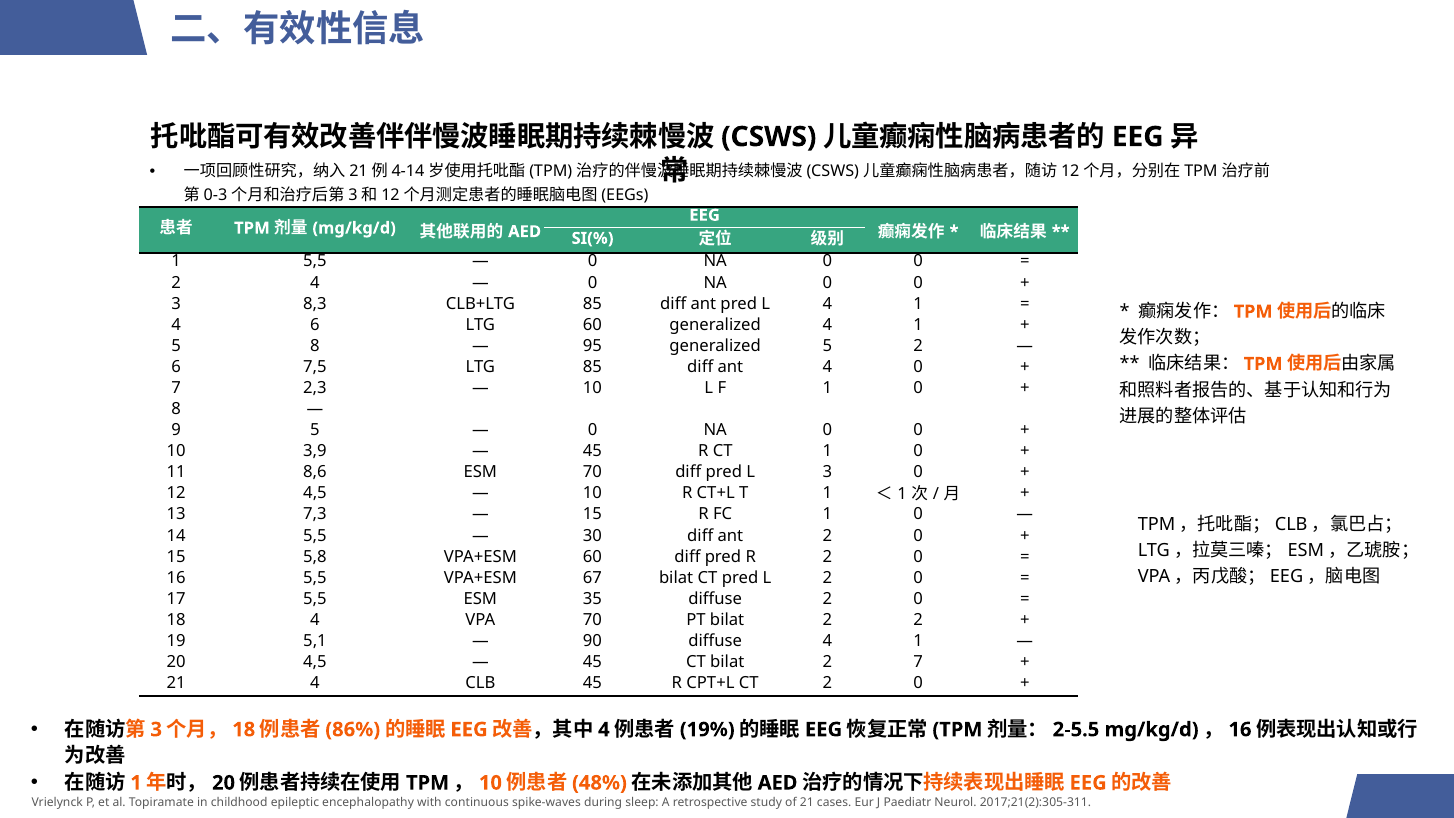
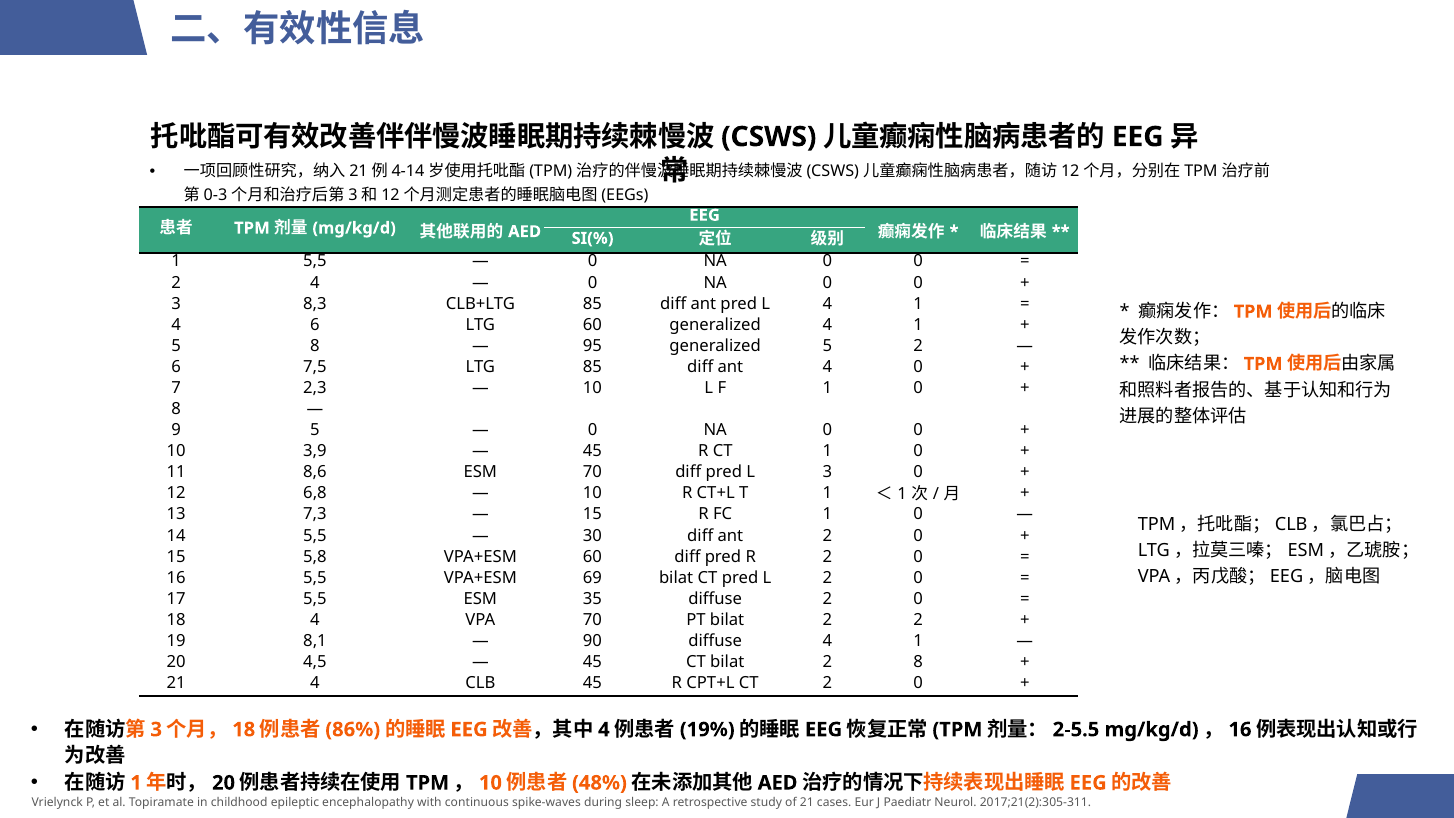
12 4,5: 4,5 -> 6,8
67: 67 -> 69
5,1: 5,1 -> 8,1
2 7: 7 -> 8
